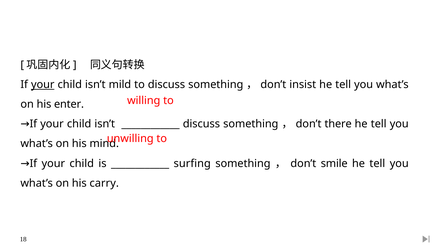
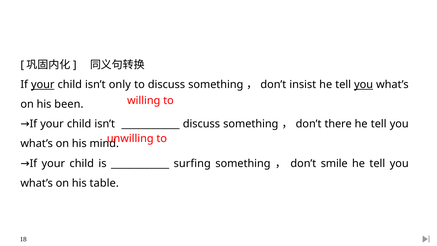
mild: mild -> only
you at (364, 85) underline: none -> present
enter: enter -> been
carry: carry -> table
